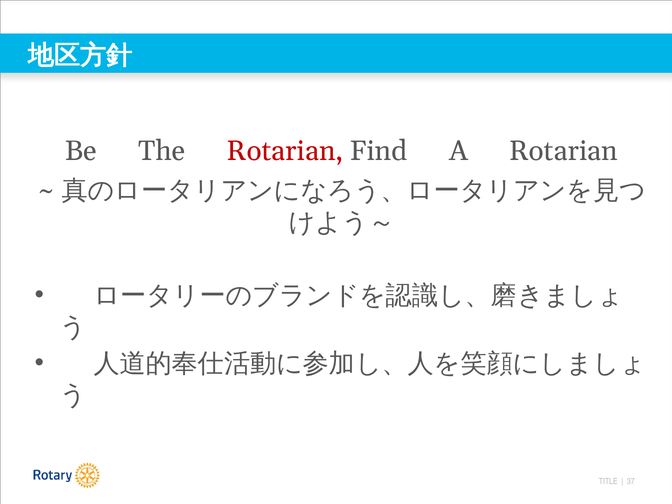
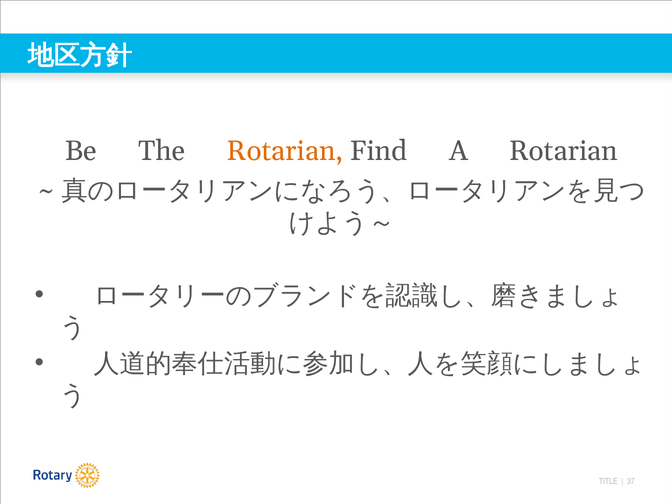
Rotarian at (285, 151) colour: red -> orange
